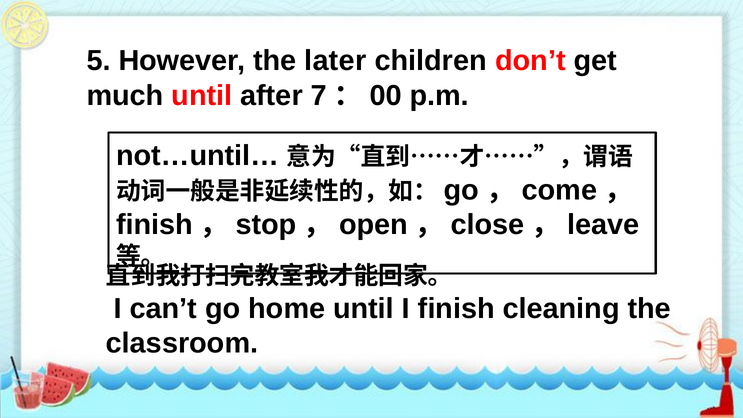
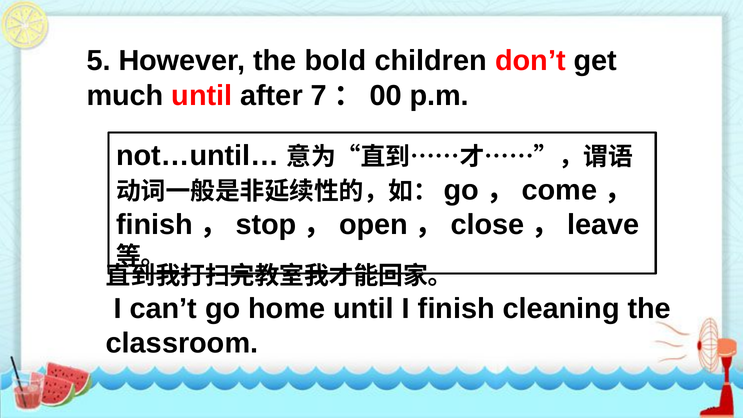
later: later -> bold
